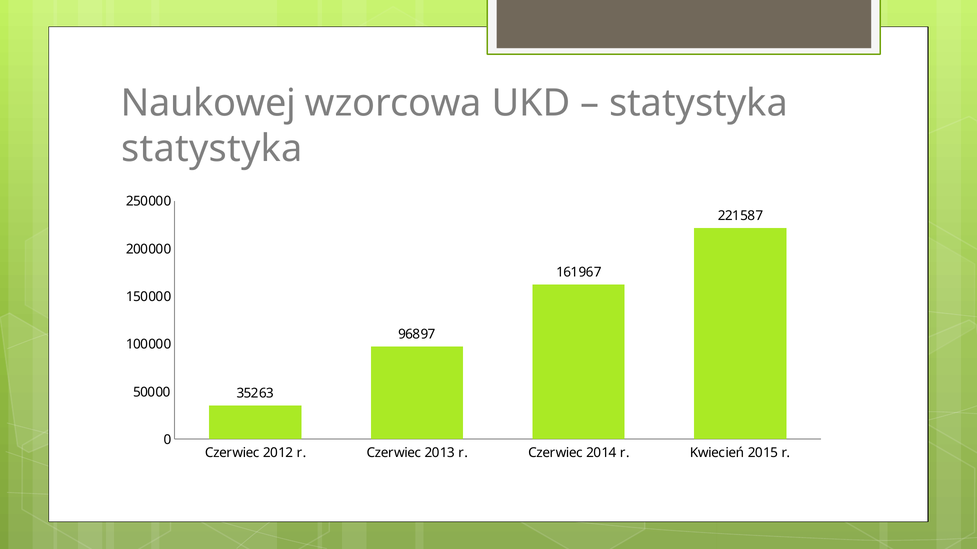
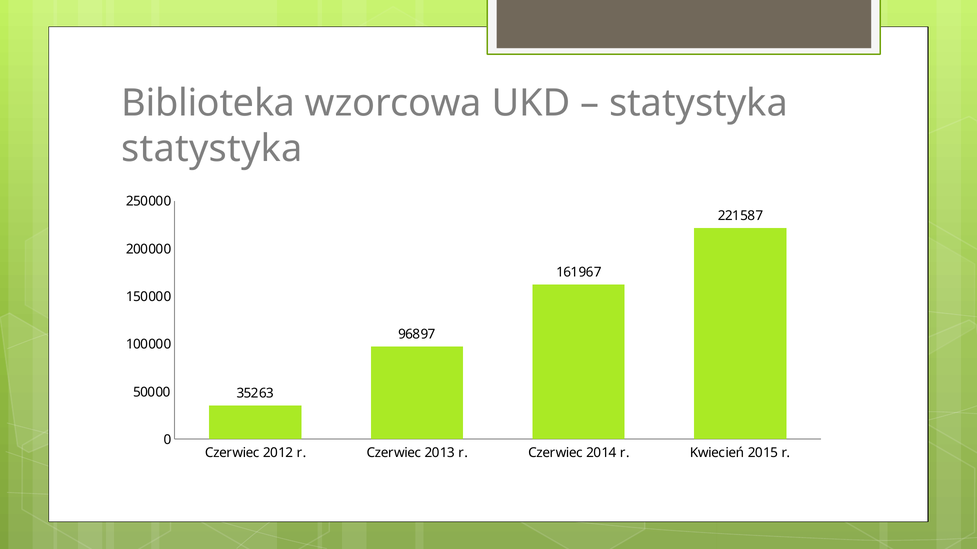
Naukowej: Naukowej -> Biblioteka
